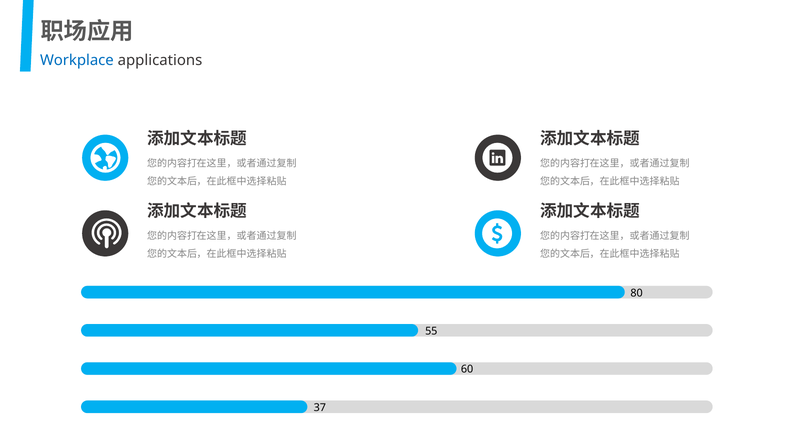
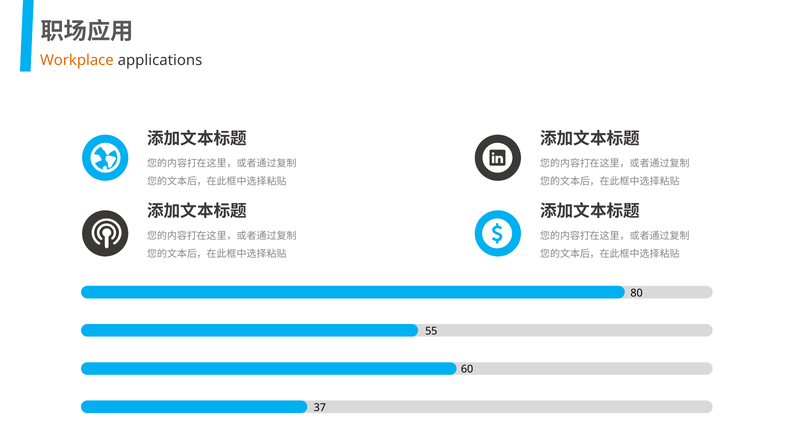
Workplace colour: blue -> orange
